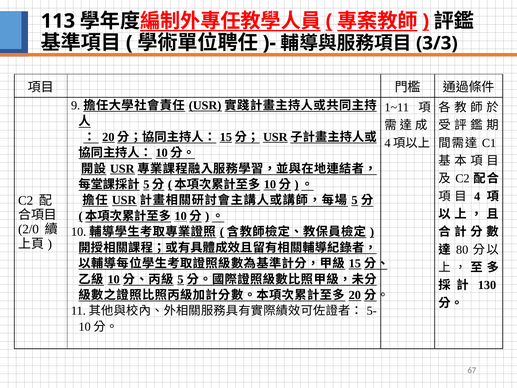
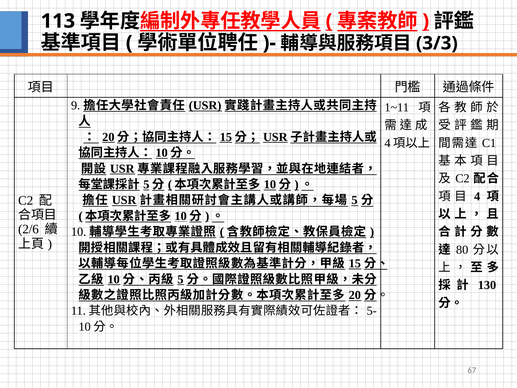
2/0: 2/0 -> 2/6
